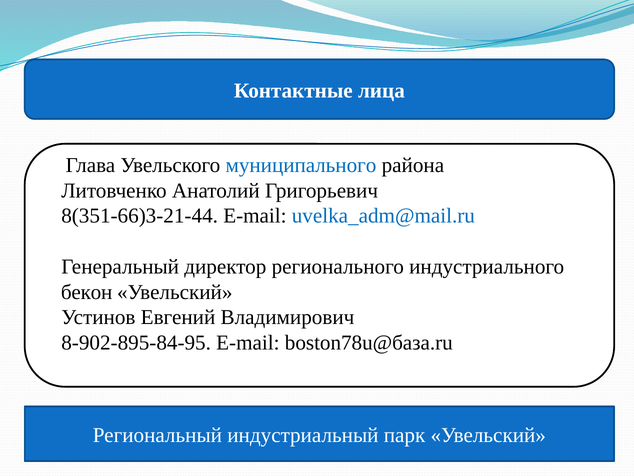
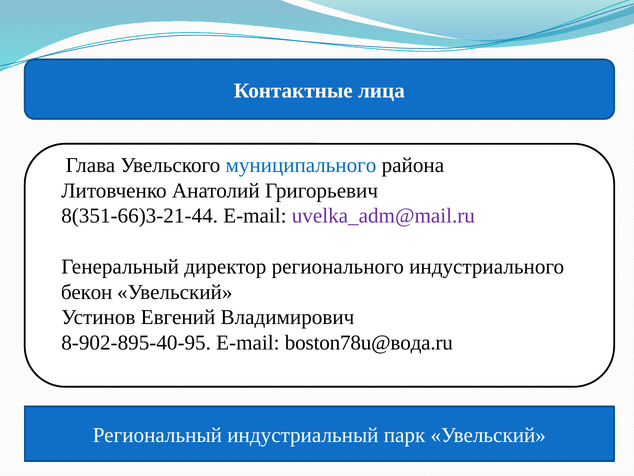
uvelka_adm@mail.ru colour: blue -> purple
8-902-895-84-95: 8-902-895-84-95 -> 8-902-895-40-95
boston78u@база.ru: boston78u@база.ru -> boston78u@вода.ru
